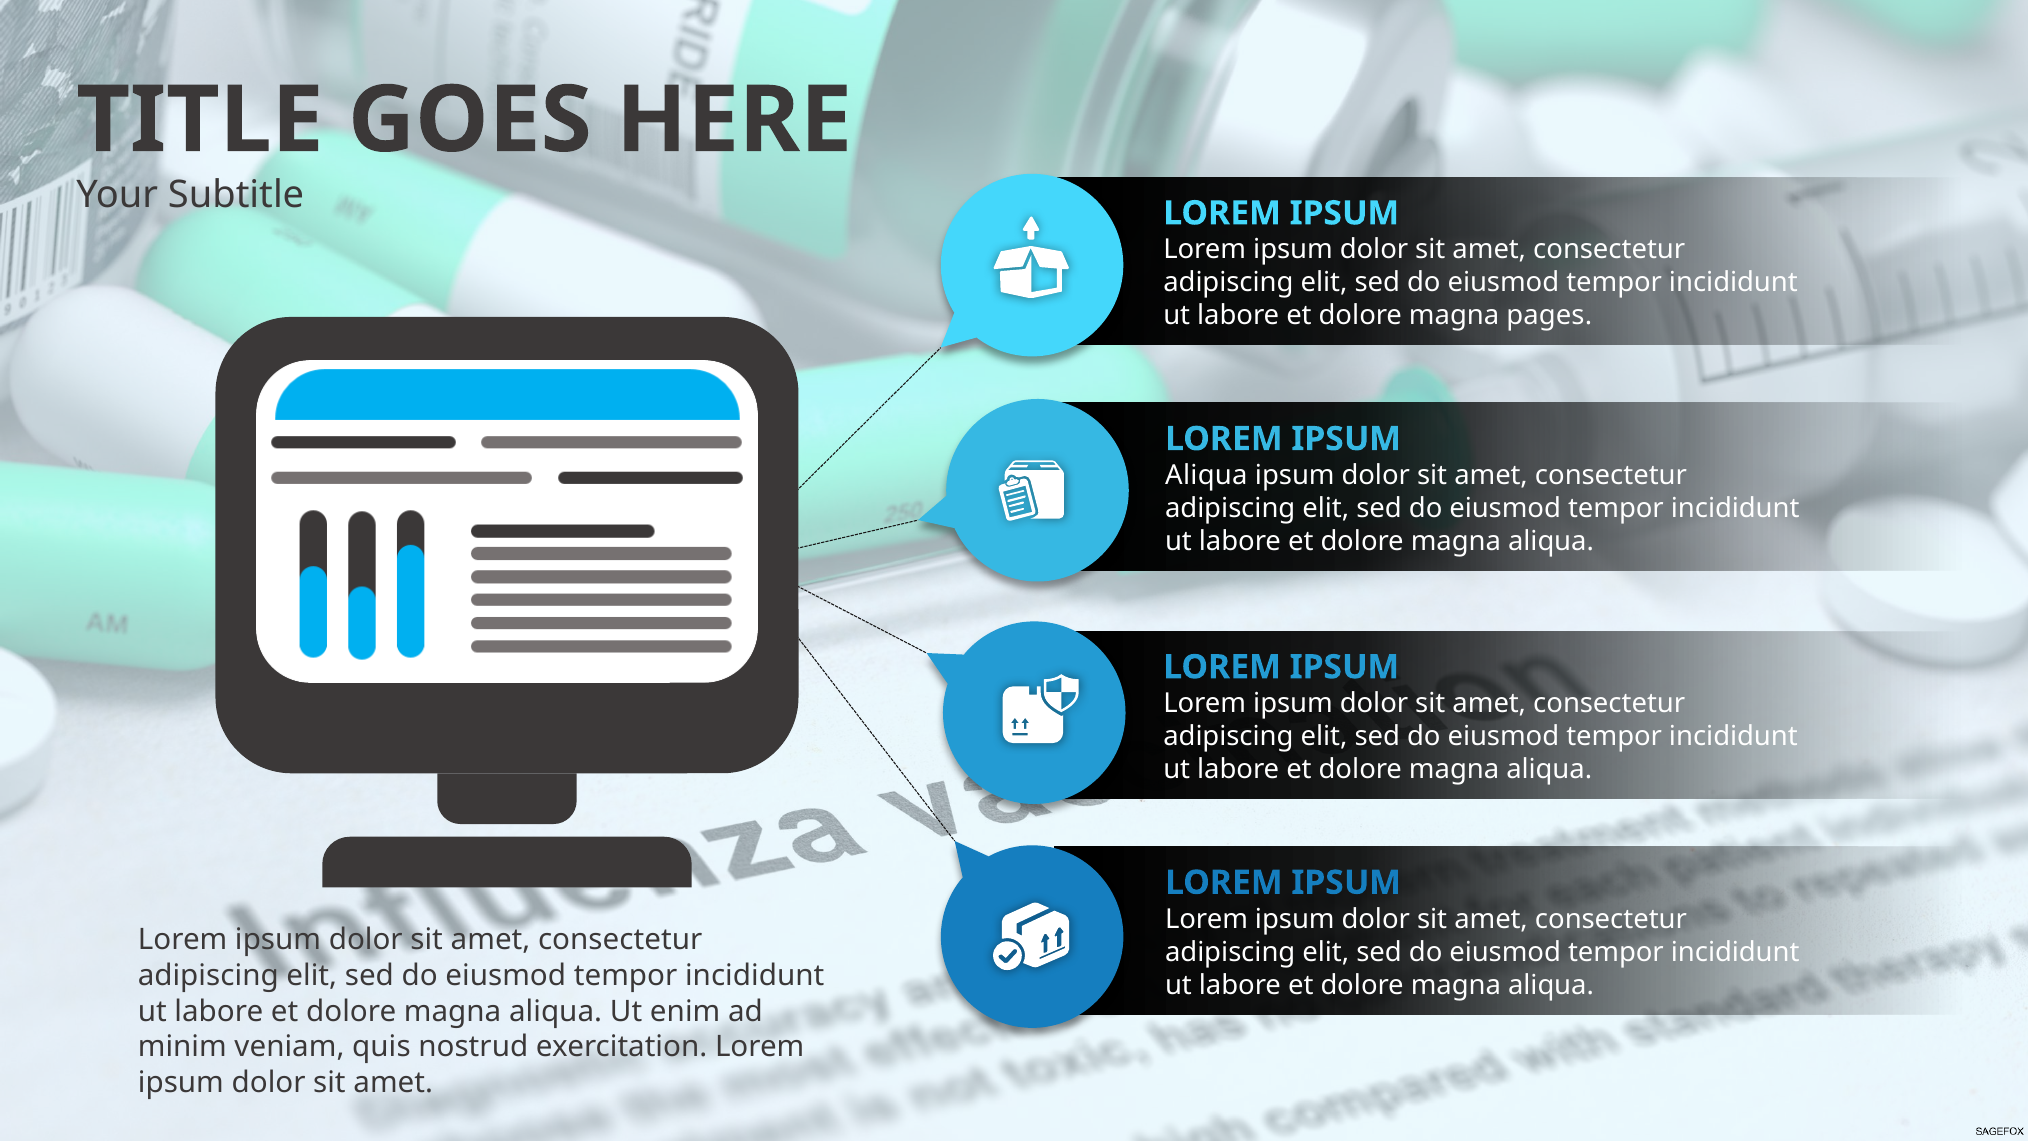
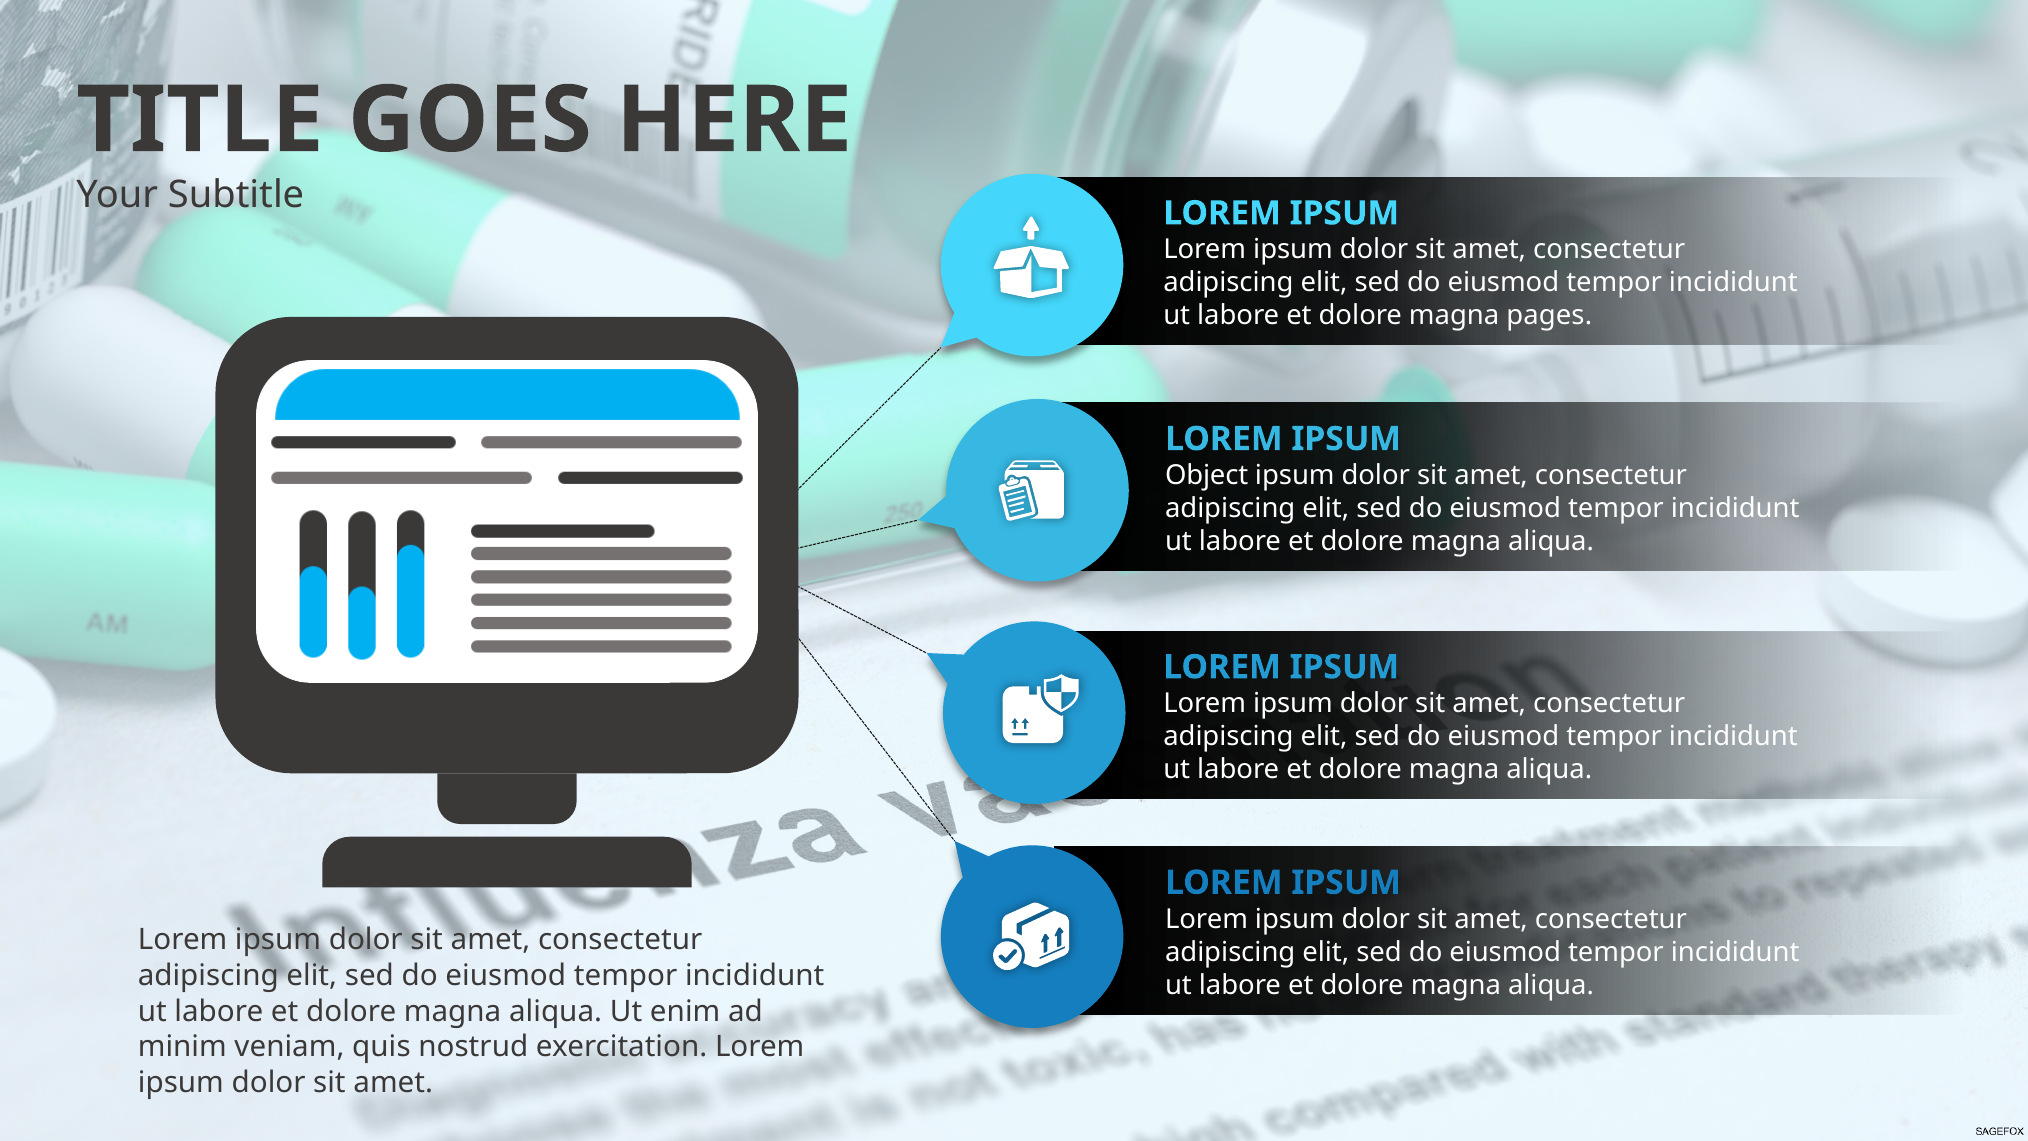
Aliqua at (1206, 475): Aliqua -> Object
